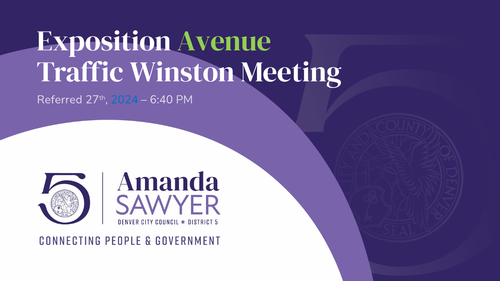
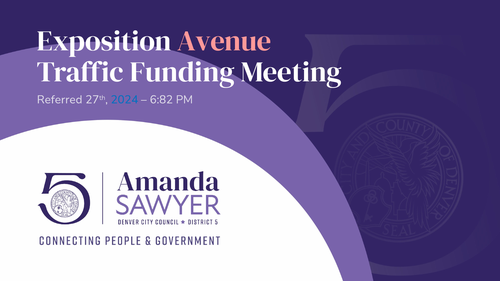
Avenue colour: light green -> pink
Winston: Winston -> Funding
6:40: 6:40 -> 6:82
